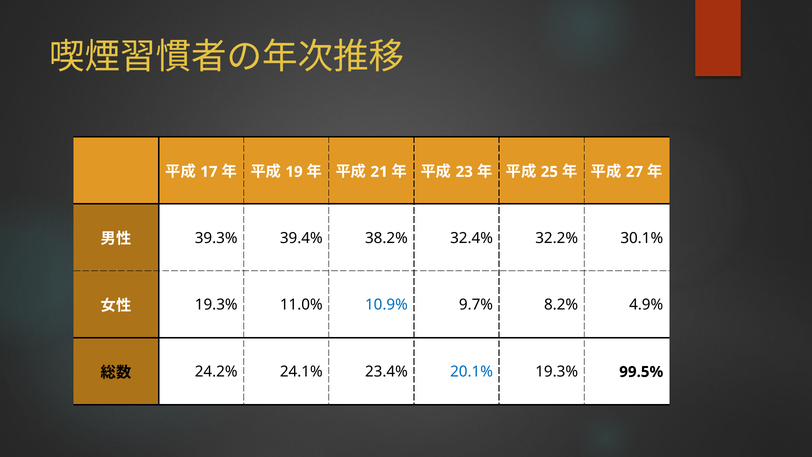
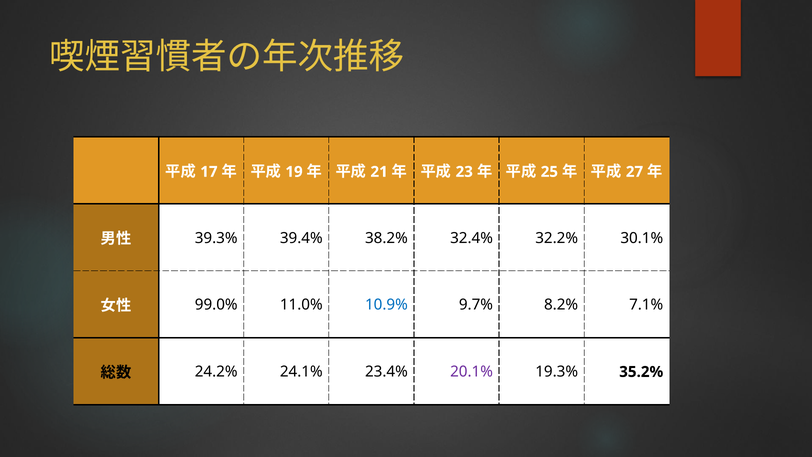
19.3% at (216, 305): 19.3% -> 99.0%
4.9%: 4.9% -> 7.1%
20.1% colour: blue -> purple
99.5%: 99.5% -> 35.2%
